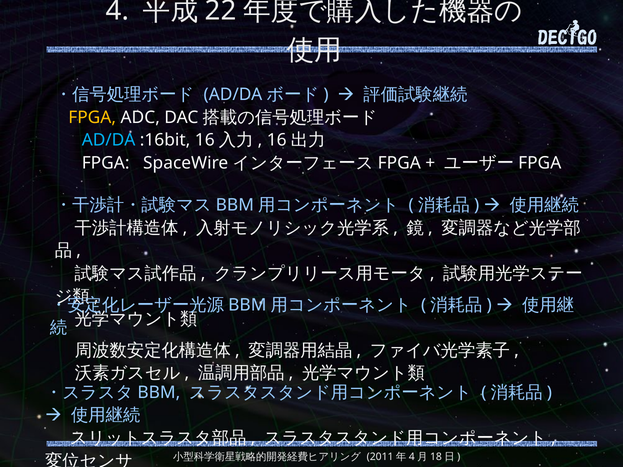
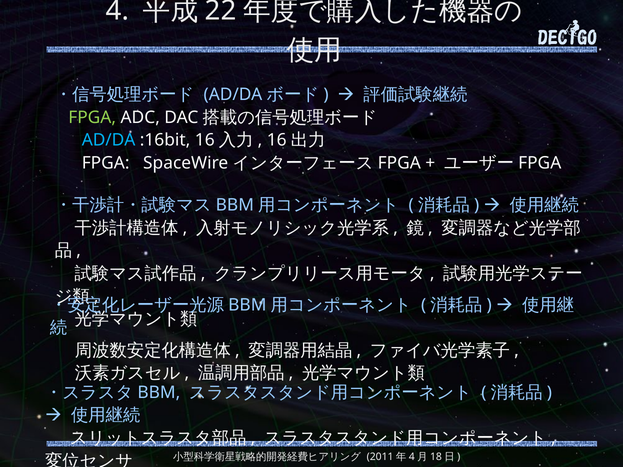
FPGA at (92, 117) colour: yellow -> light green
